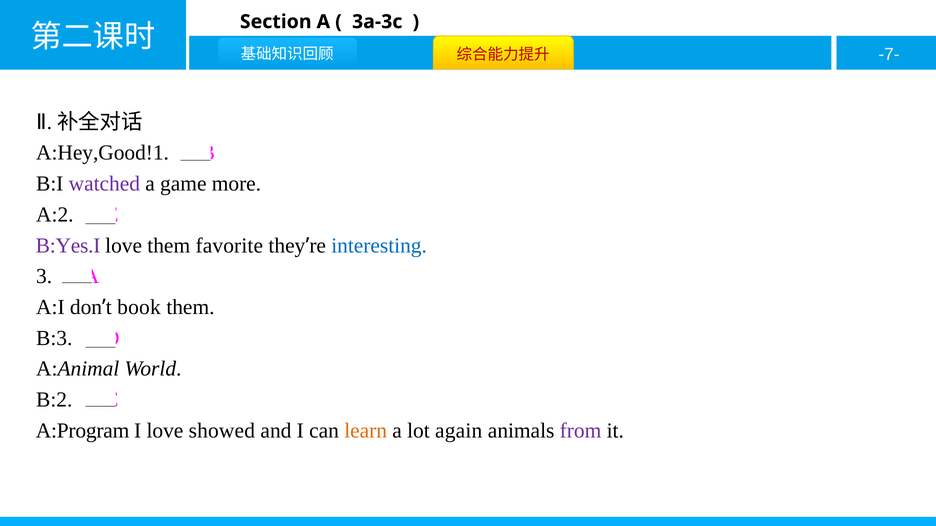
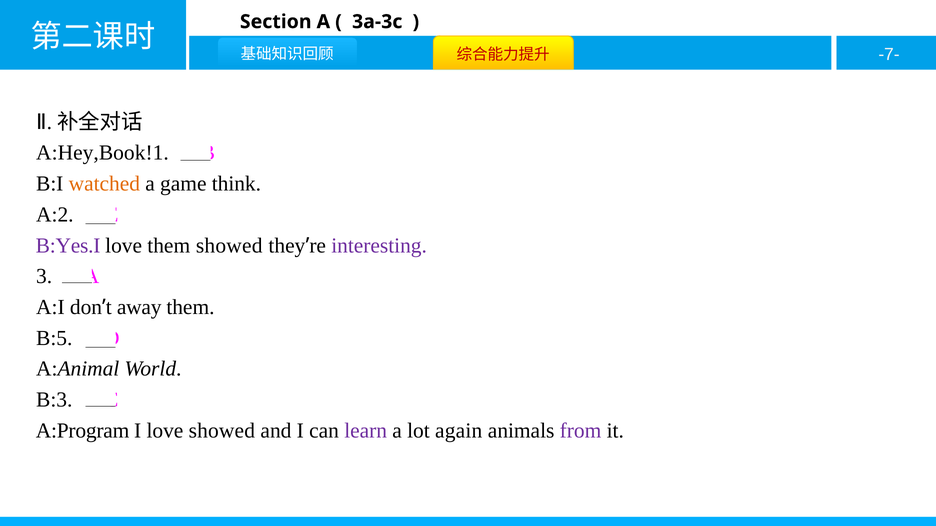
A:Hey,Good!1: A:Hey,Good!1 -> A:Hey,Book!1
watched colour: purple -> orange
more: more -> think
them favorite: favorite -> showed
interesting colour: blue -> purple
book: book -> away
B:3: B:3 -> B:5
B:2: B:2 -> B:3
learn colour: orange -> purple
